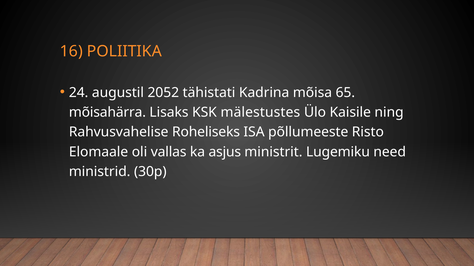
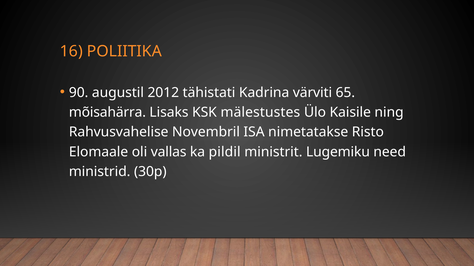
24: 24 -> 90
2052: 2052 -> 2012
mõisa: mõisa -> värviti
Roheliseks: Roheliseks -> Novembril
põllumeeste: põllumeeste -> nimetatakse
asjus: asjus -> pildil
